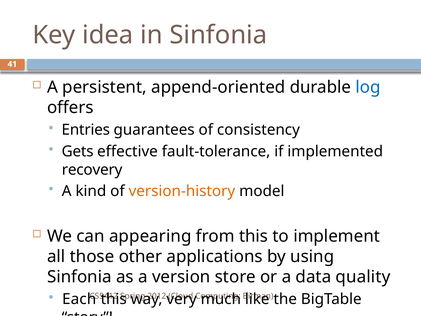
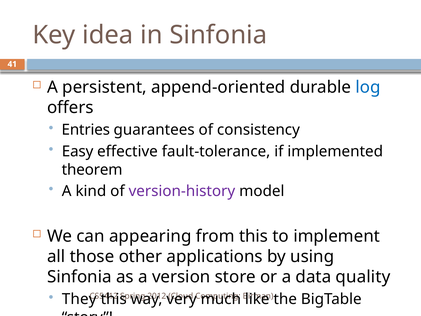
Gets: Gets -> Easy
recovery: recovery -> theorem
version-history colour: orange -> purple
Each: Each -> They
